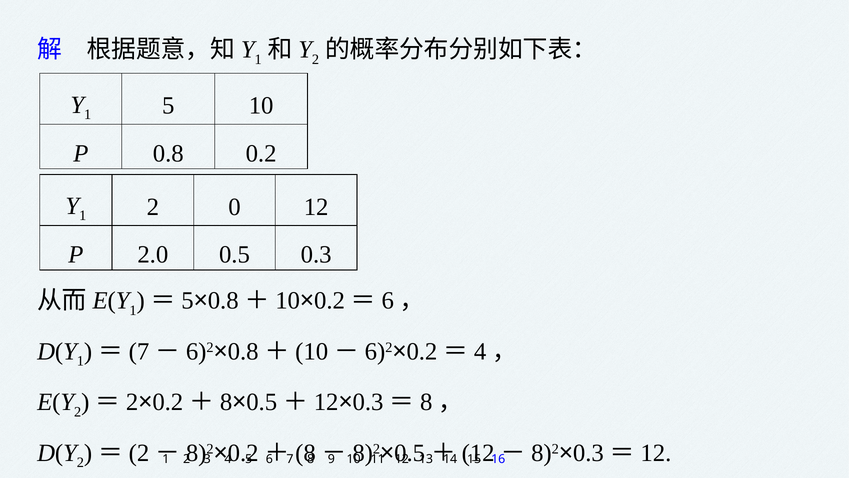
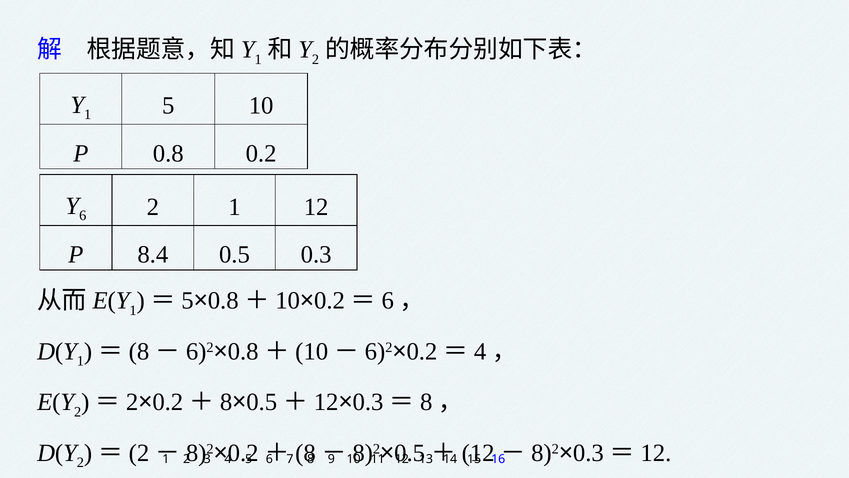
1 at (83, 216): 1 -> 6
2 0: 0 -> 1
2.0: 2.0 -> 8.4
7 at (139, 351): 7 -> 8
